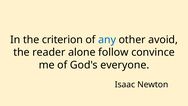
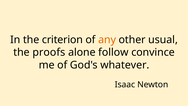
any colour: blue -> orange
avoid: avoid -> usual
reader: reader -> proofs
everyone: everyone -> whatever
